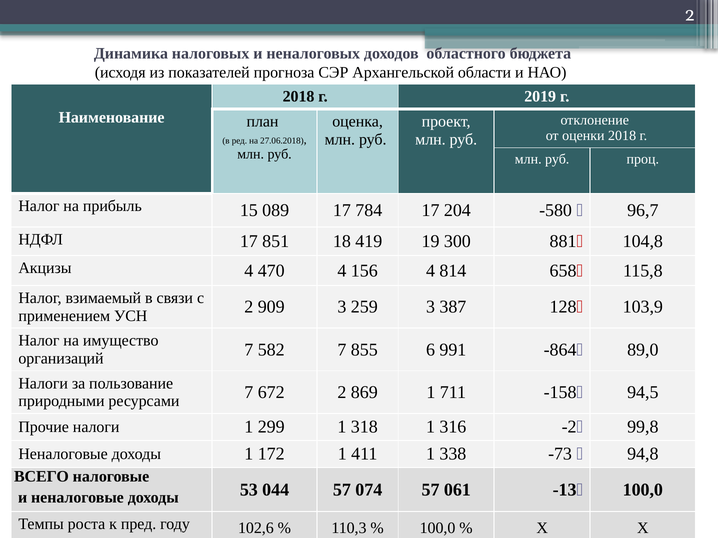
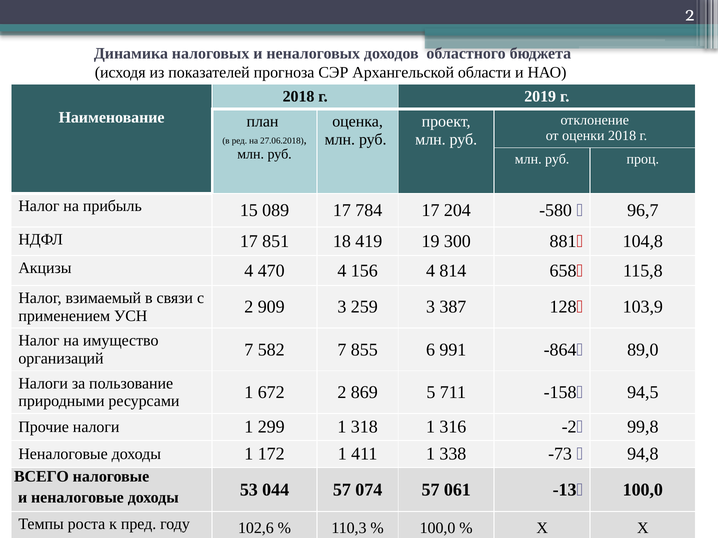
ресурсами 7: 7 -> 1
869 1: 1 -> 5
